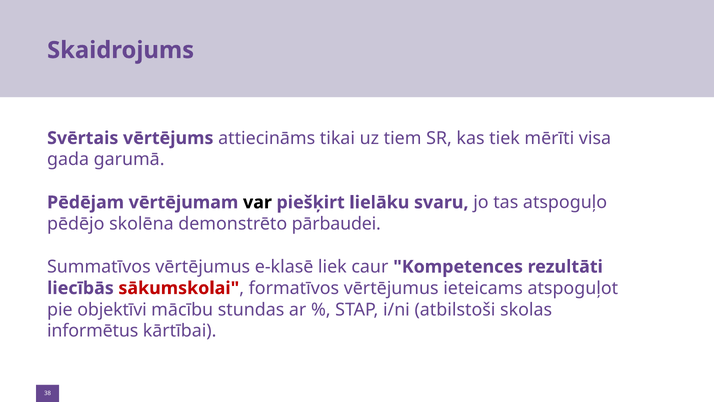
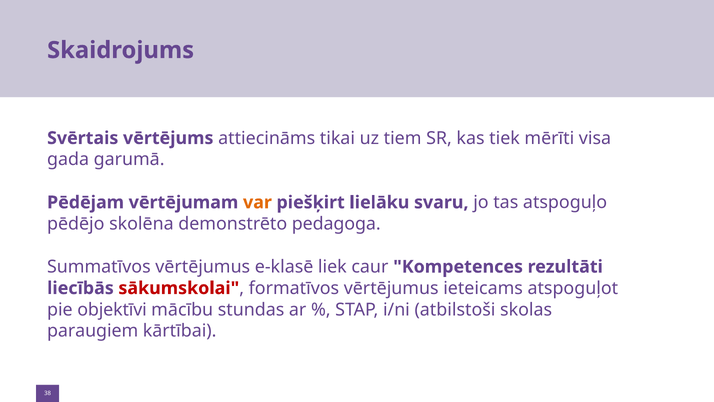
var colour: black -> orange
pārbaudei: pārbaudei -> pedagoga
informētus: informētus -> paraugiem
